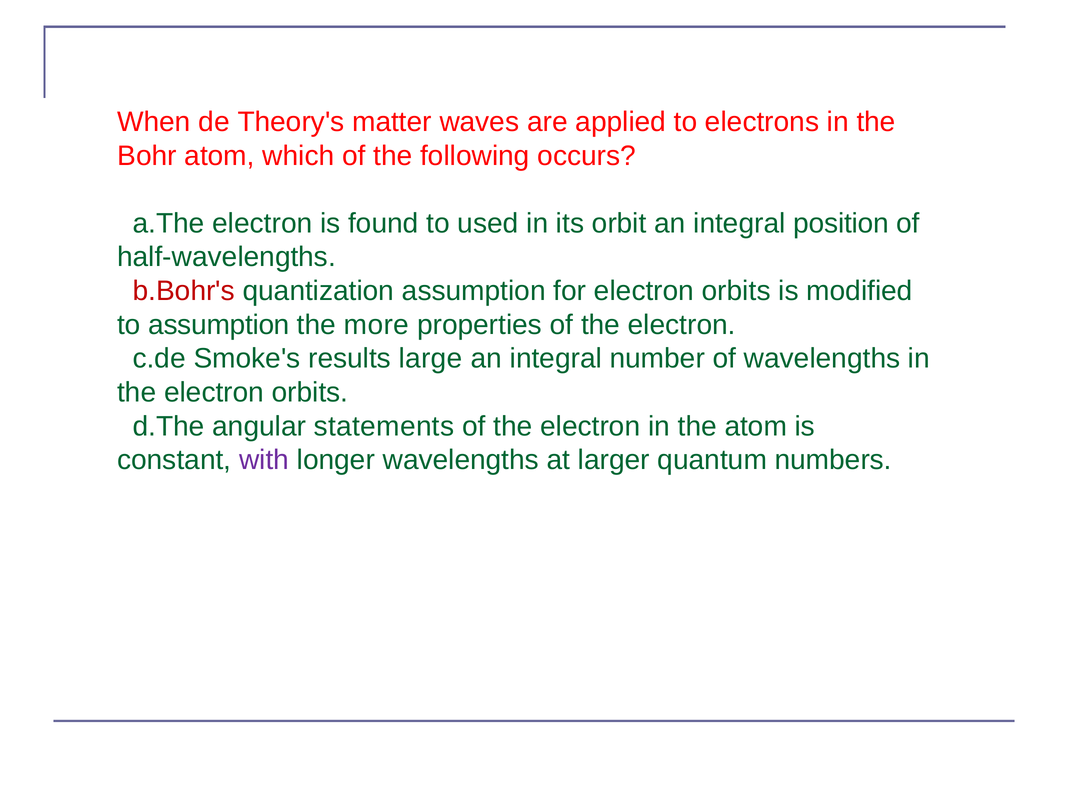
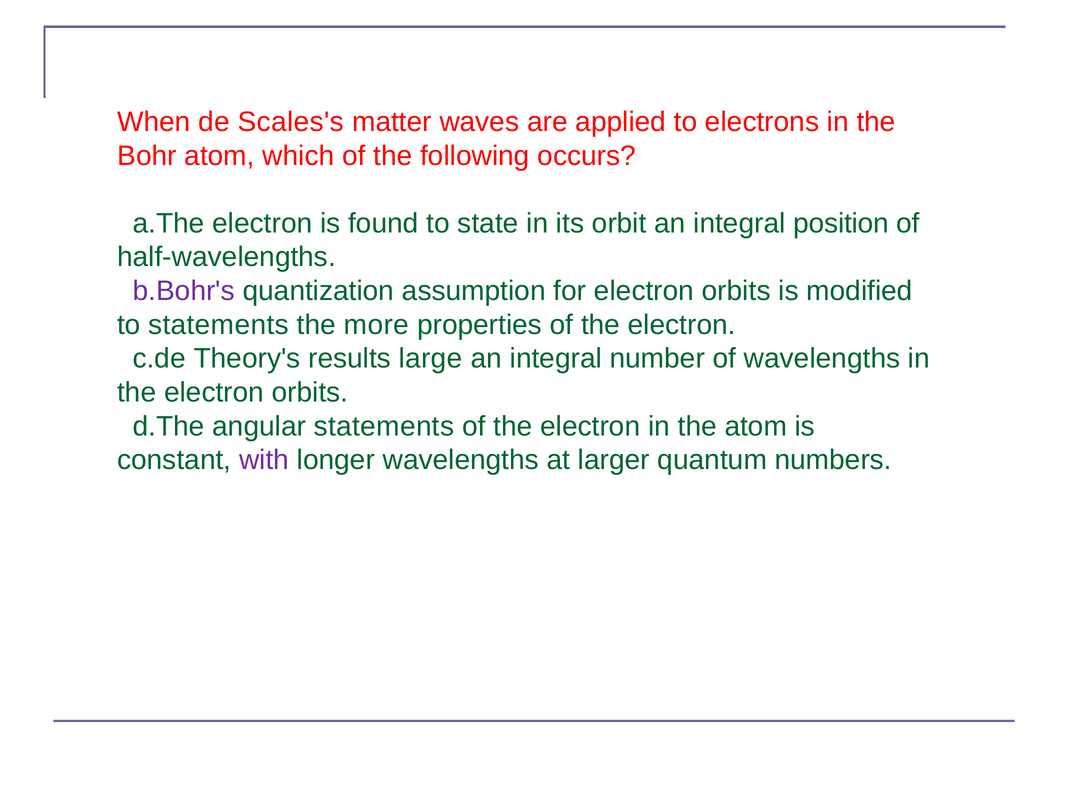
Theory's: Theory's -> Scales's
used: used -> state
b.Bohr's colour: red -> purple
to assumption: assumption -> statements
Smoke's: Smoke's -> Theory's
